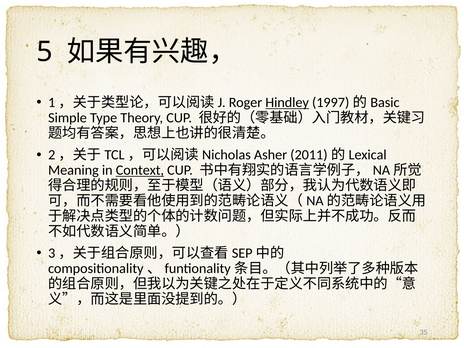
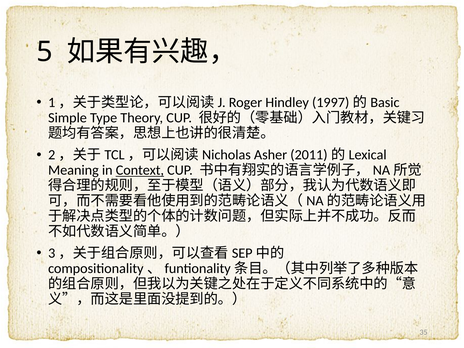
Hindley underline: present -> none
